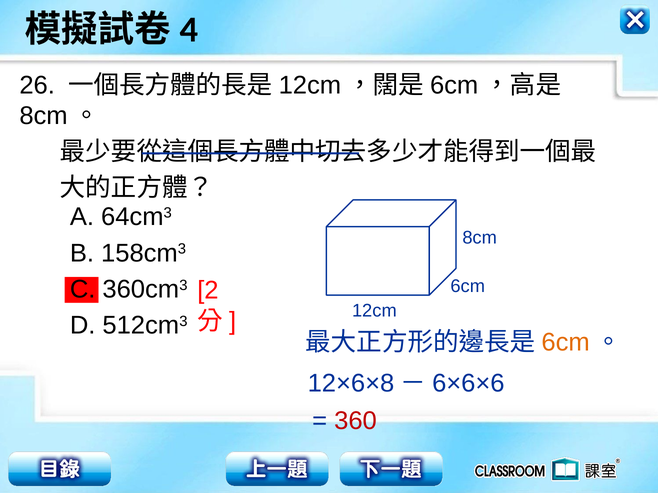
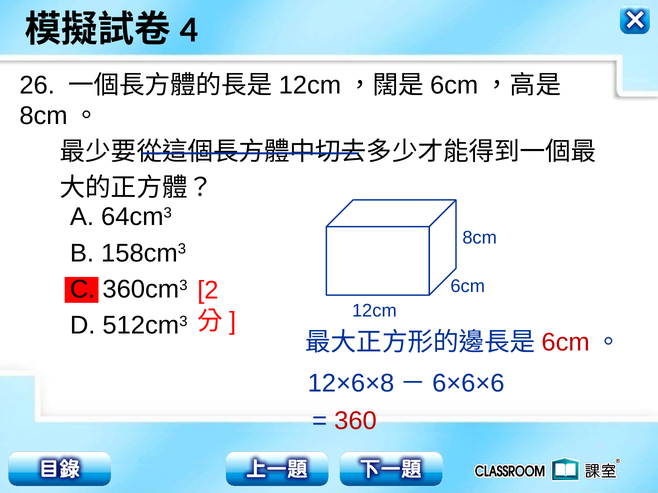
6cm at (566, 343) colour: orange -> red
